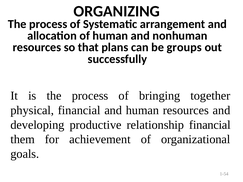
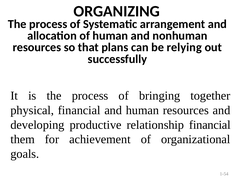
groups: groups -> relying
